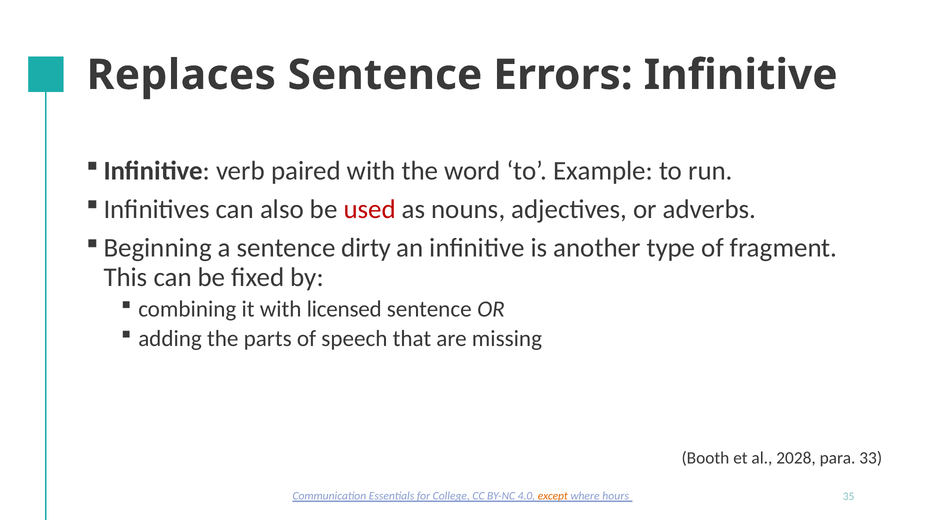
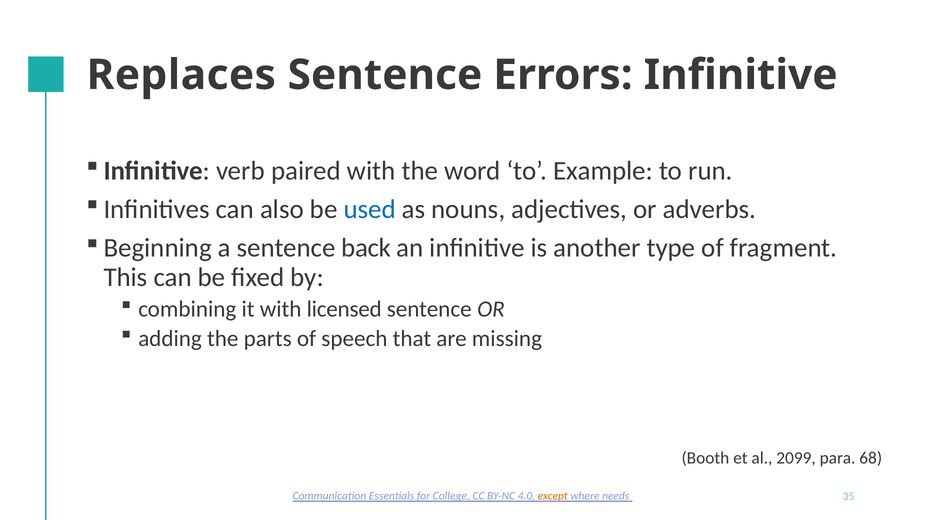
used colour: red -> blue
dirty: dirty -> back
2028: 2028 -> 2099
33: 33 -> 68
hours: hours -> needs
